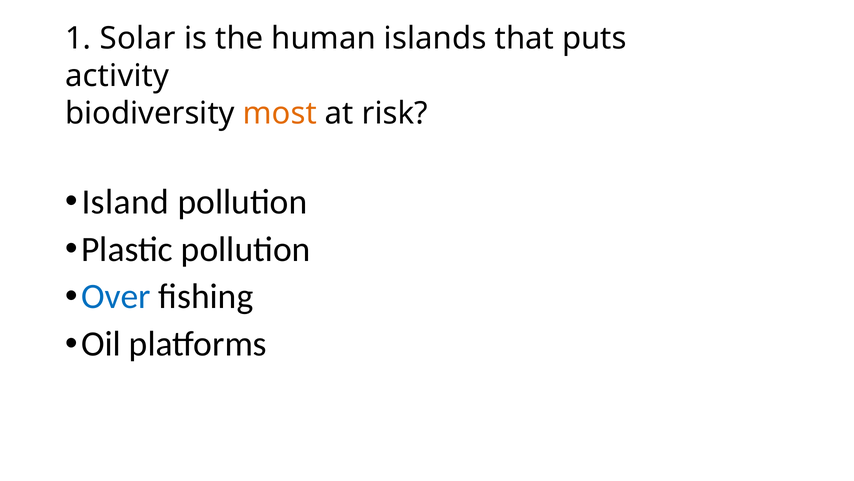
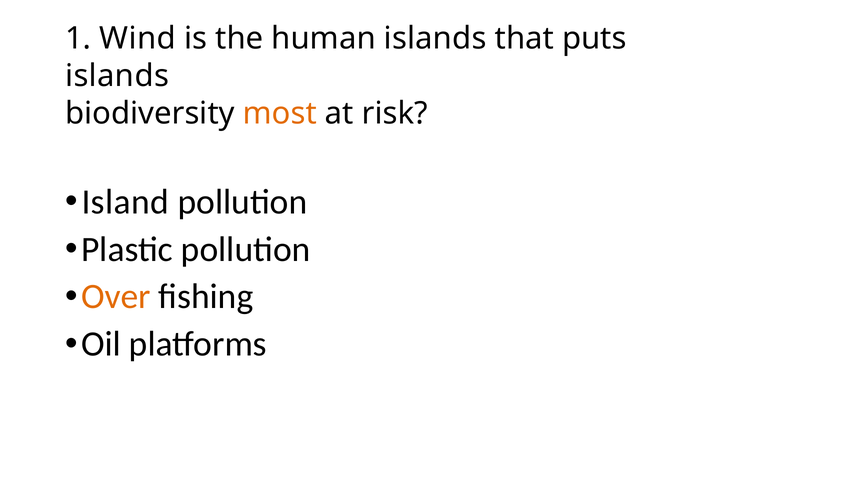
Solar: Solar -> Wind
activity at (117, 76): activity -> islands
Over colour: blue -> orange
